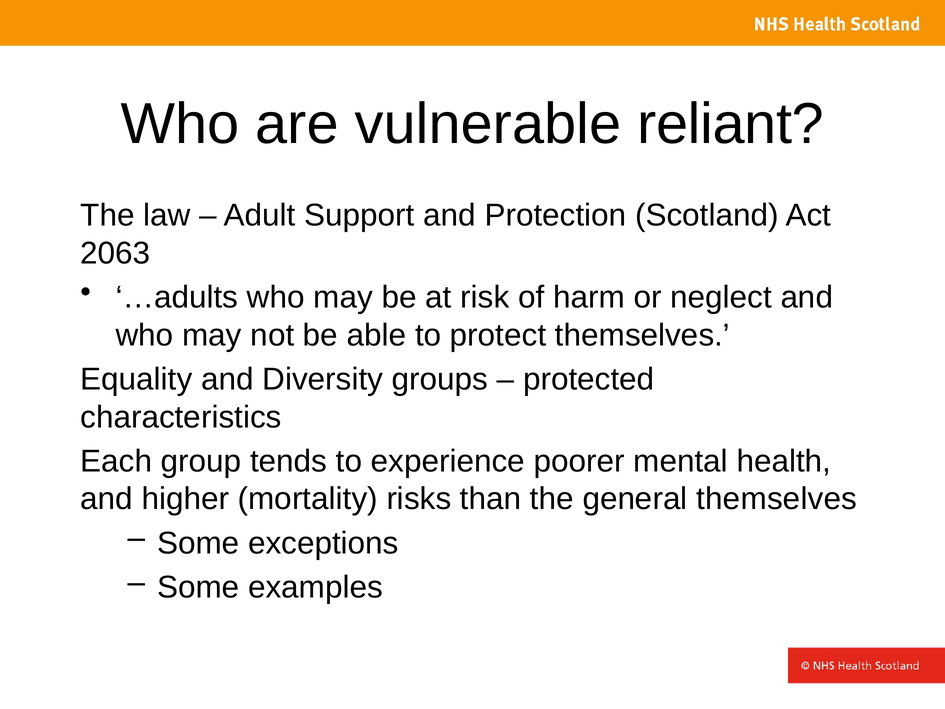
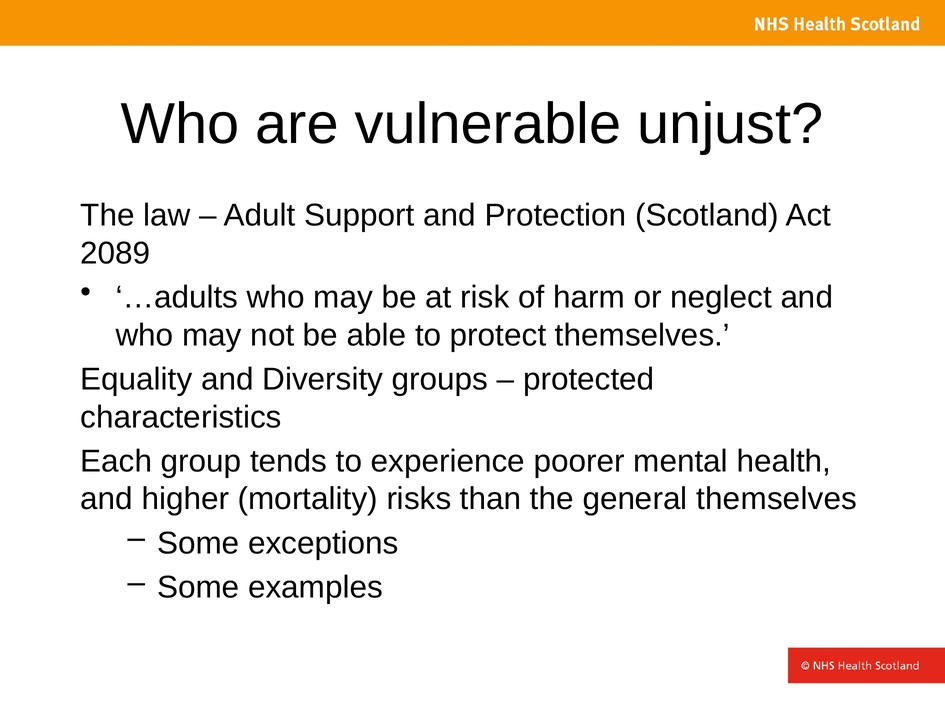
reliant: reliant -> unjust
2063: 2063 -> 2089
